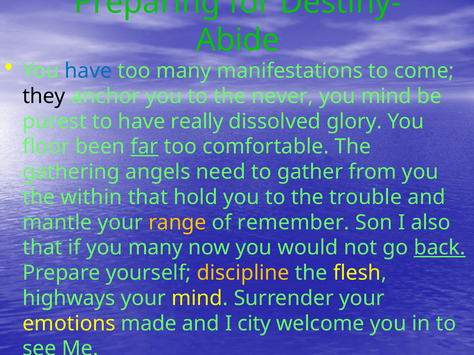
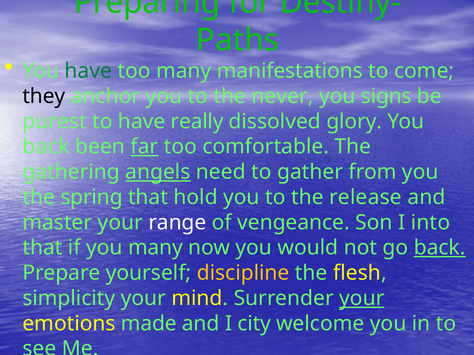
Abide: Abide -> Paths
have at (88, 71) colour: blue -> green
you mind: mind -> signs
floor at (46, 147): floor -> back
angels underline: none -> present
within: within -> spring
trouble: trouble -> release
mantle: mantle -> master
range colour: yellow -> white
remember: remember -> vengeance
also: also -> into
highways: highways -> simplicity
your at (362, 299) underline: none -> present
